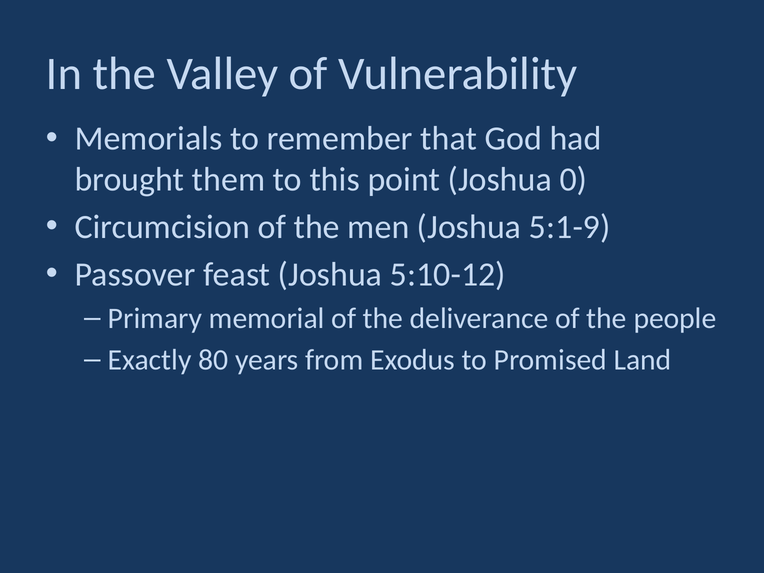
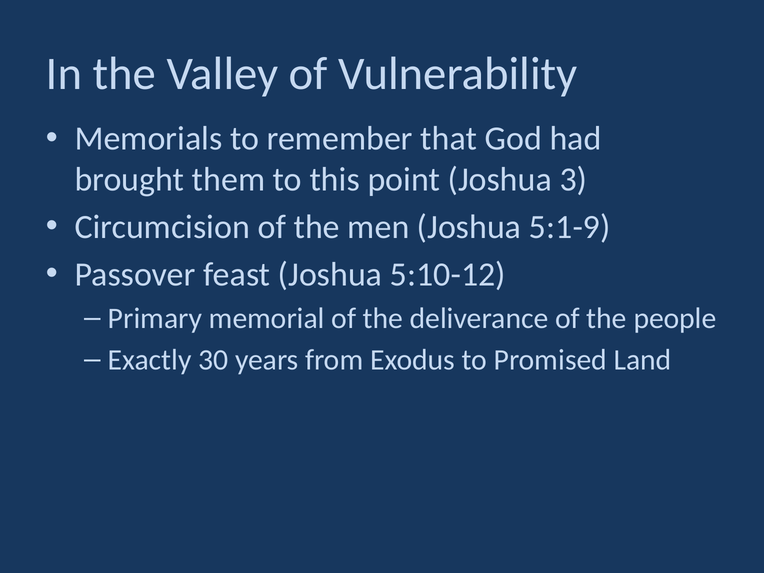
0: 0 -> 3
80: 80 -> 30
